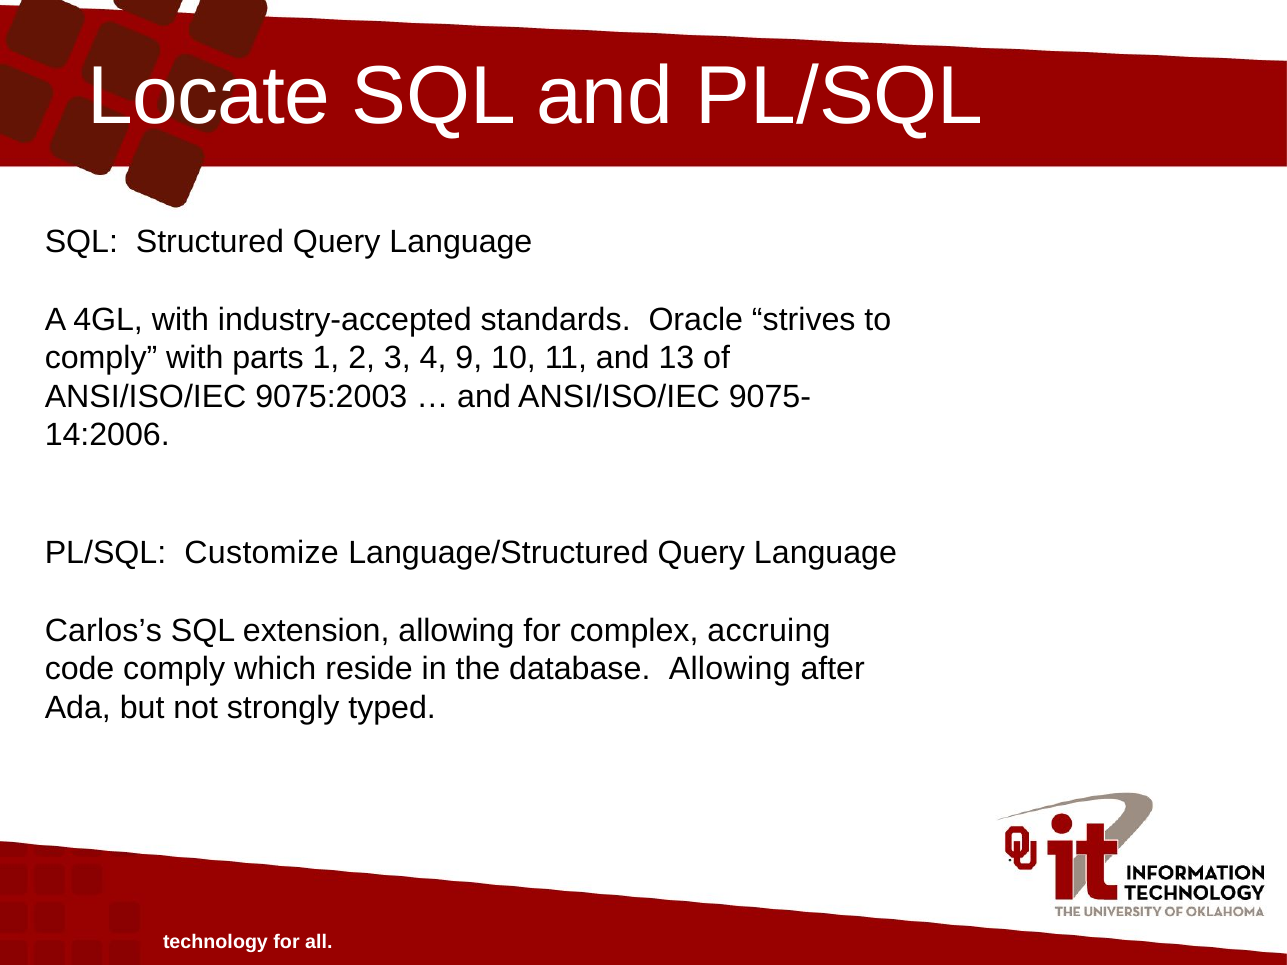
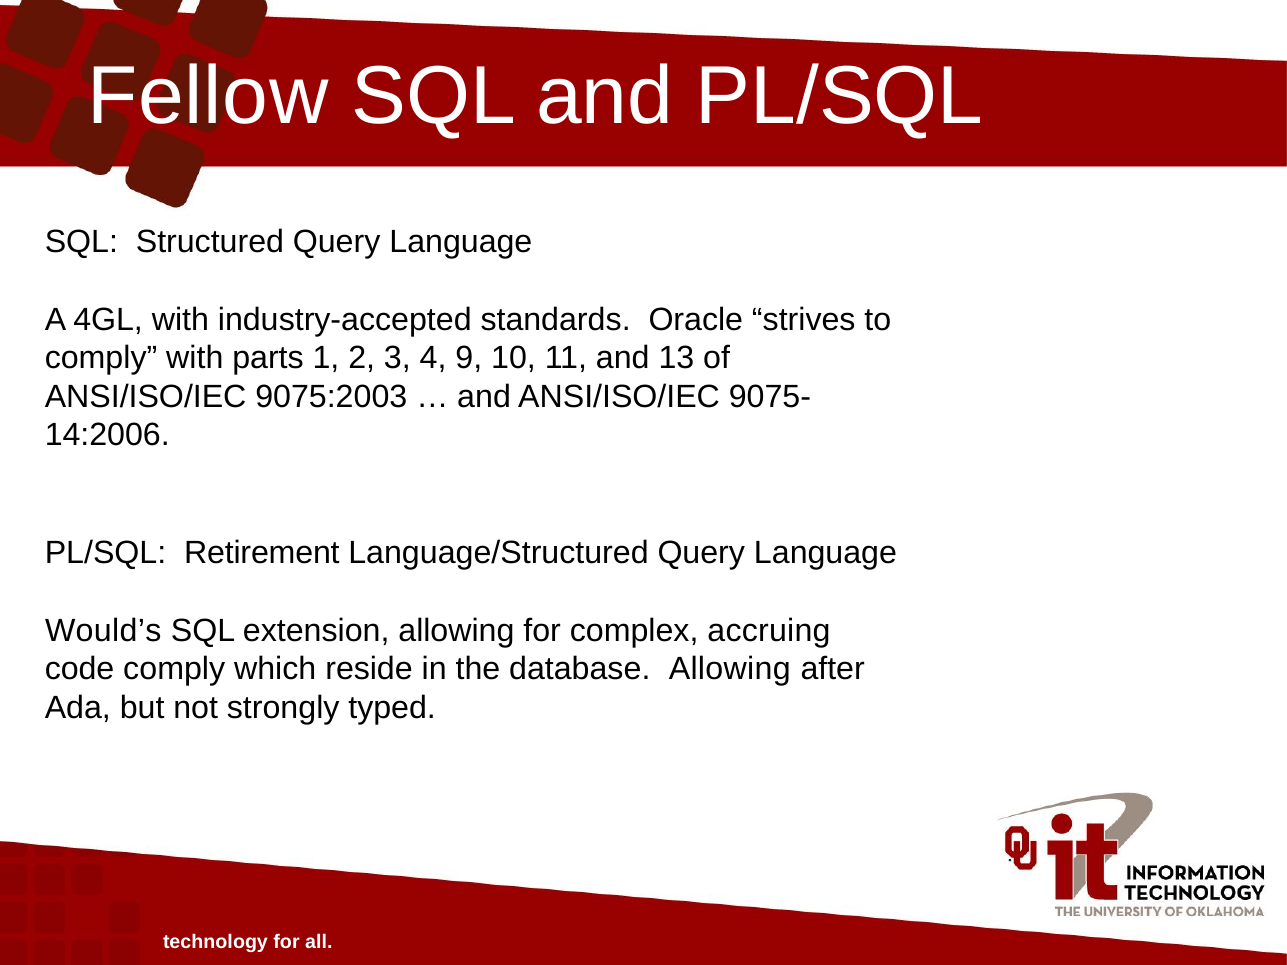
Locate: Locate -> Fellow
Customize: Customize -> Retirement
Carlos’s: Carlos’s -> Would’s
